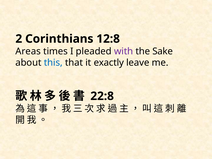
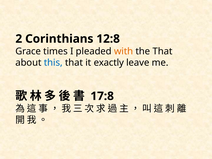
Areas: Areas -> Grace
with colour: purple -> orange
the Sake: Sake -> That
22:8: 22:8 -> 17:8
